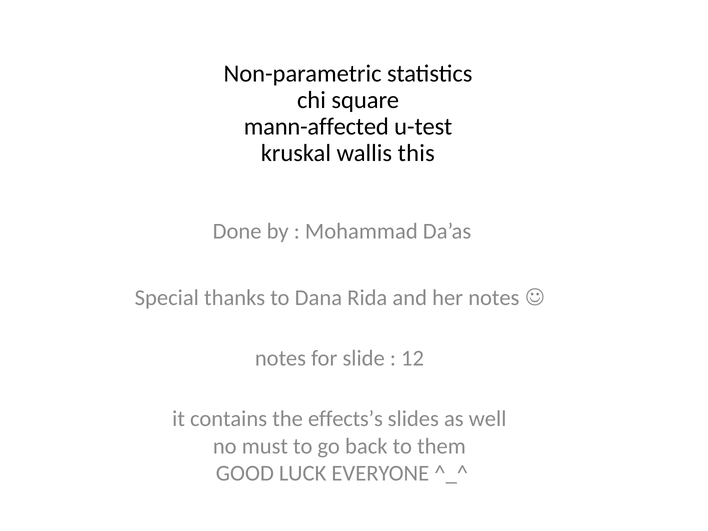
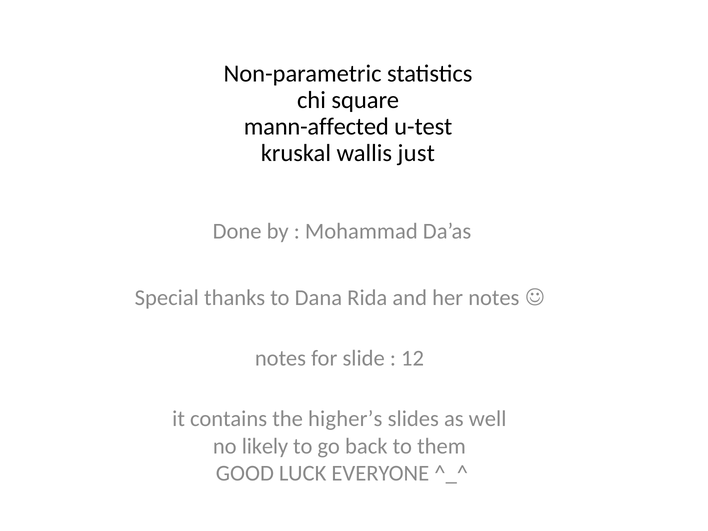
this: this -> just
effects’s: effects’s -> higher’s
must: must -> likely
